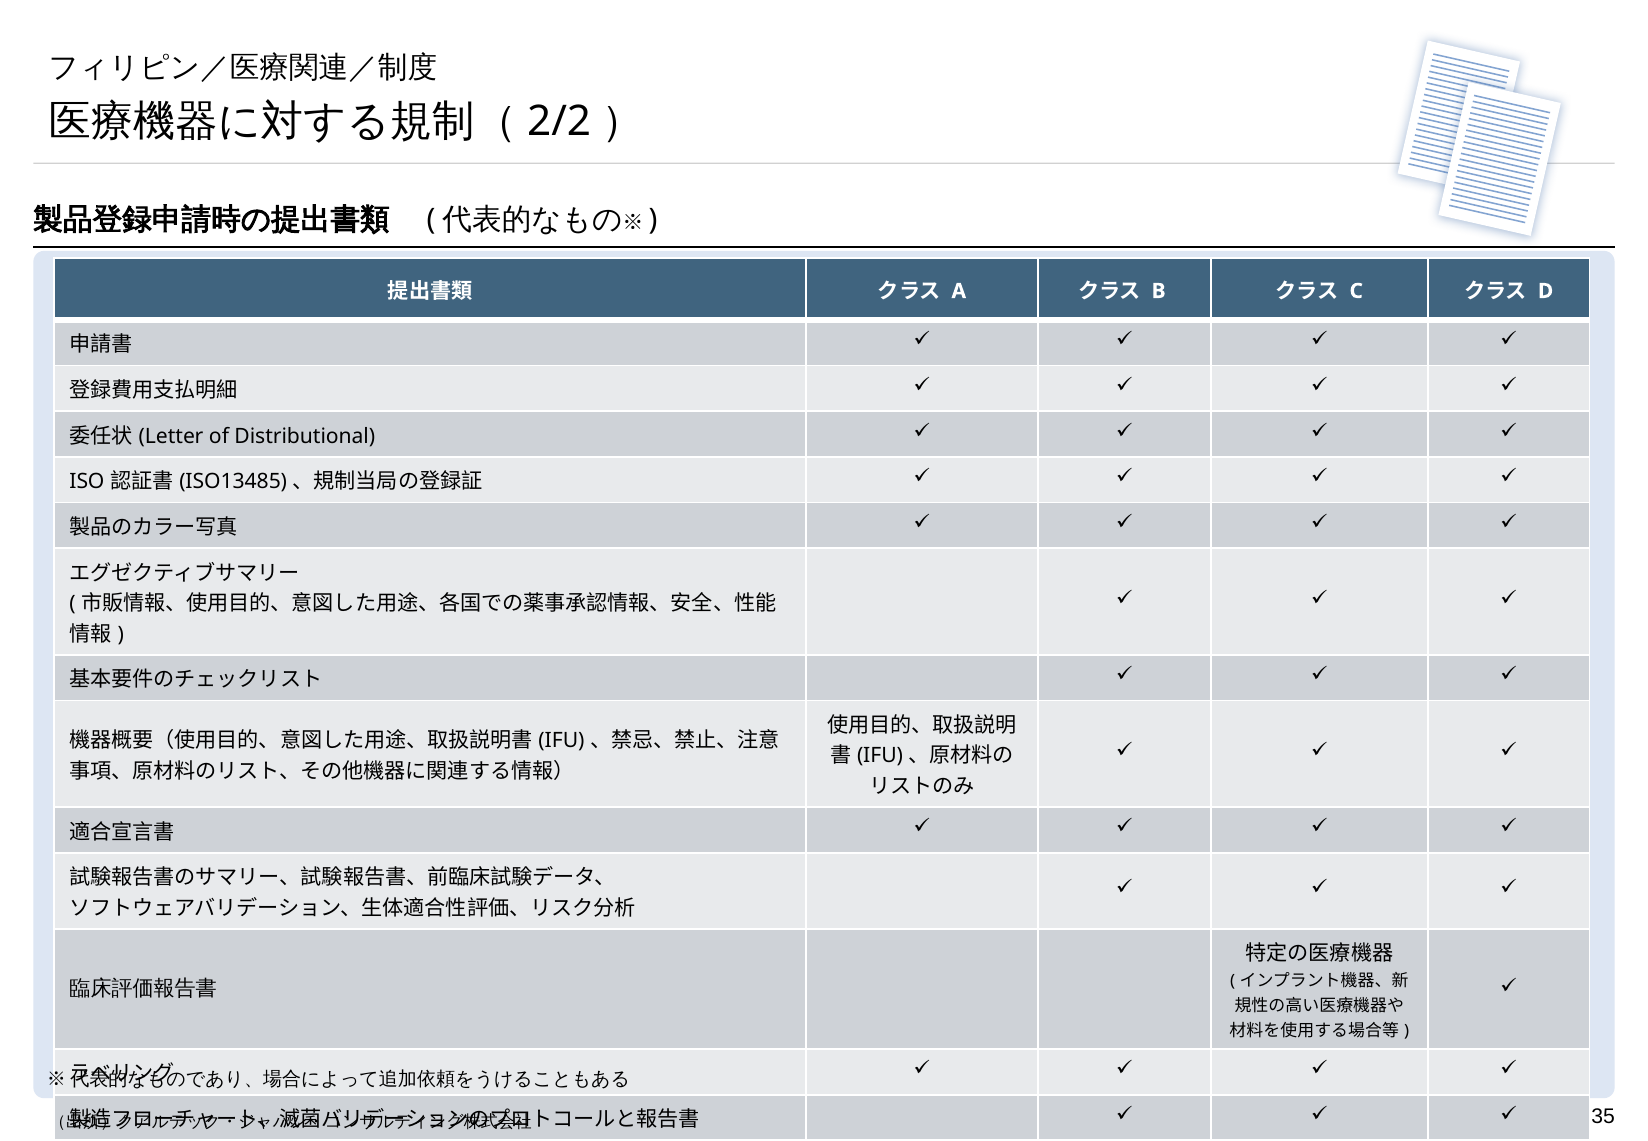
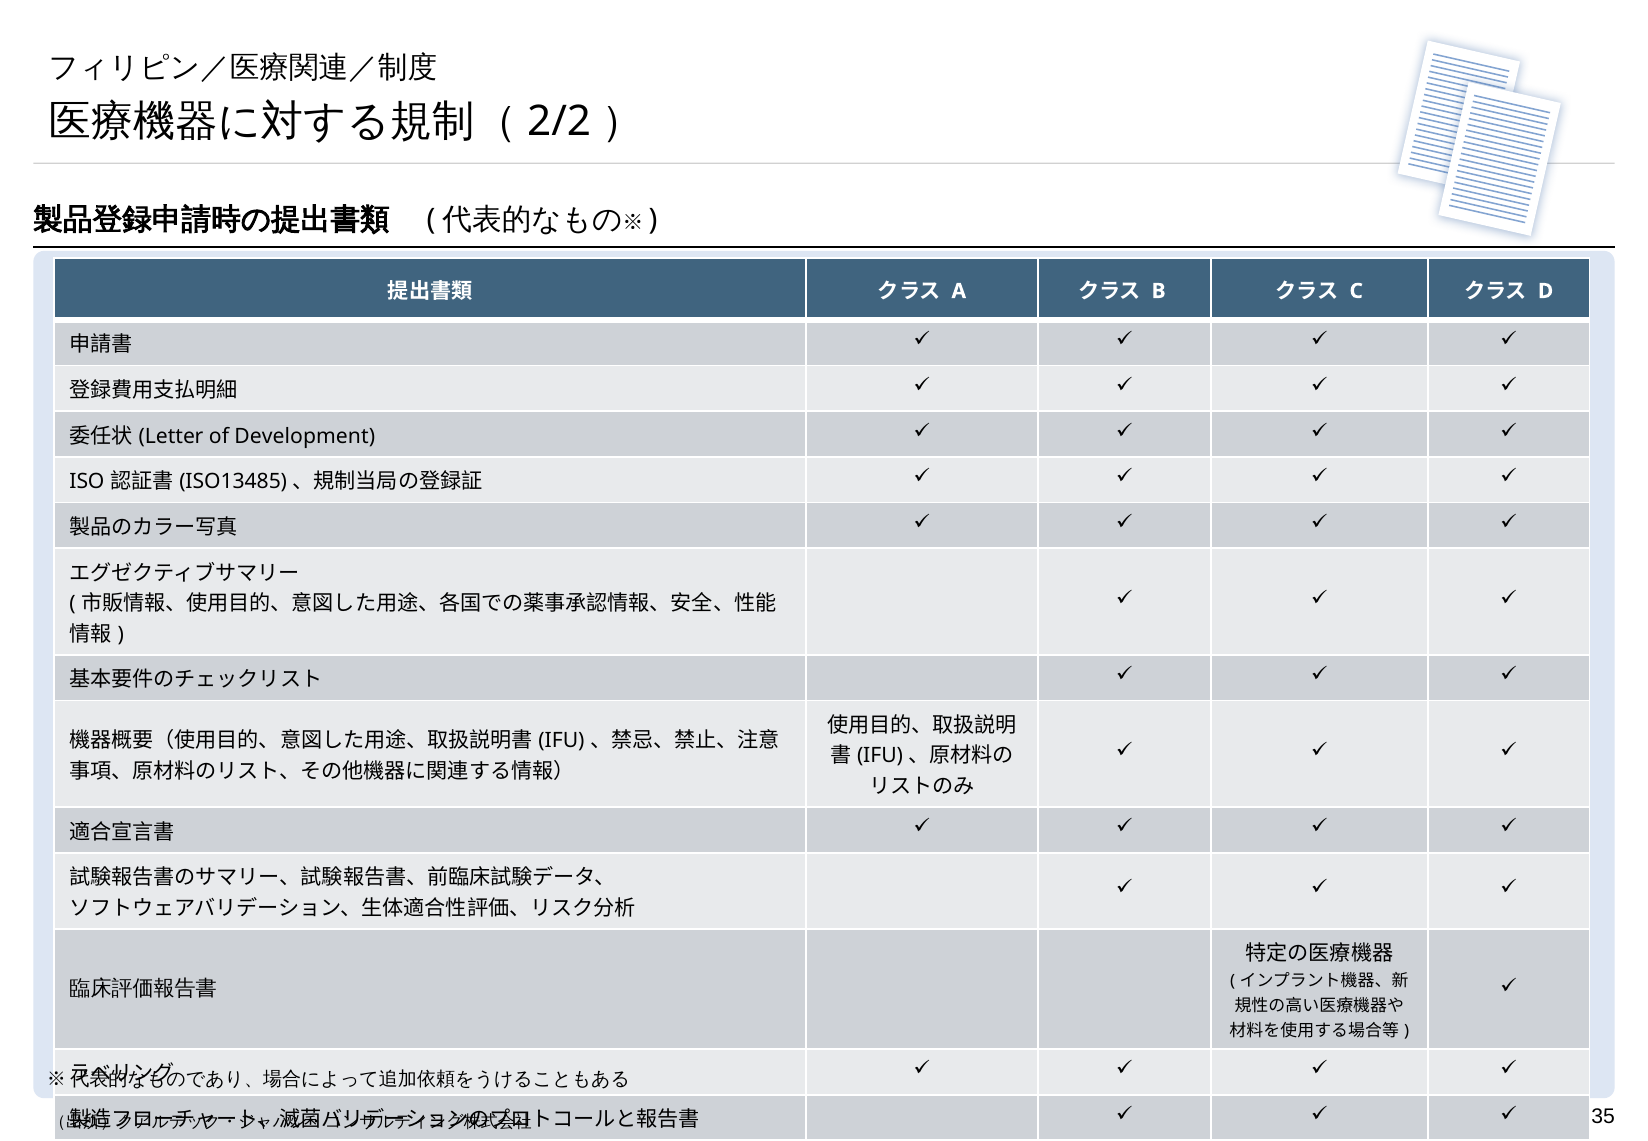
Distributional: Distributional -> Development
